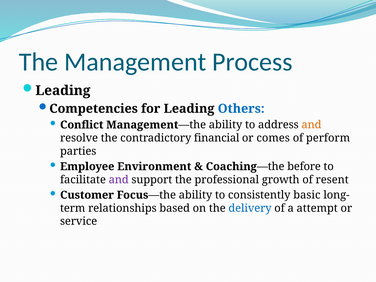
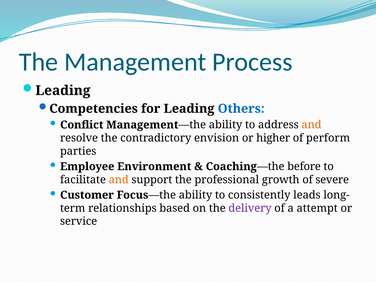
financial: financial -> envision
comes: comes -> higher
and at (119, 180) colour: purple -> orange
resent: resent -> severe
basic: basic -> leads
delivery colour: blue -> purple
